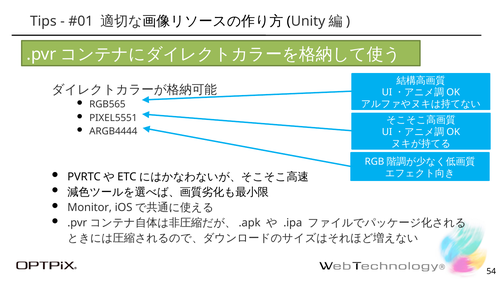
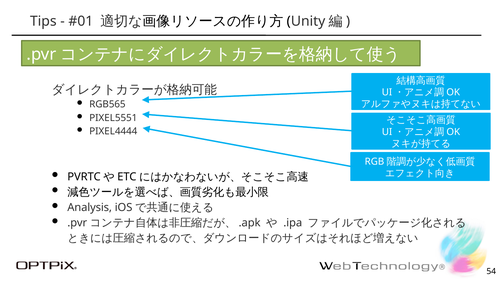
ARGB4444: ARGB4444 -> PIXEL4444
Monitor: Monitor -> Analysis
